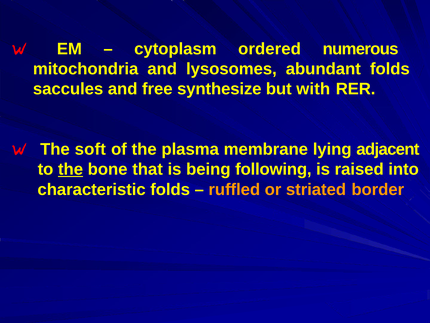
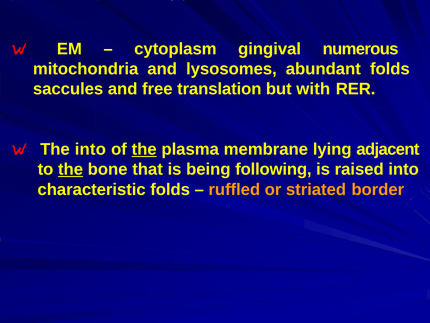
ordered: ordered -> gingival
synthesize: synthesize -> translation
The soft: soft -> into
the at (144, 149) underline: none -> present
